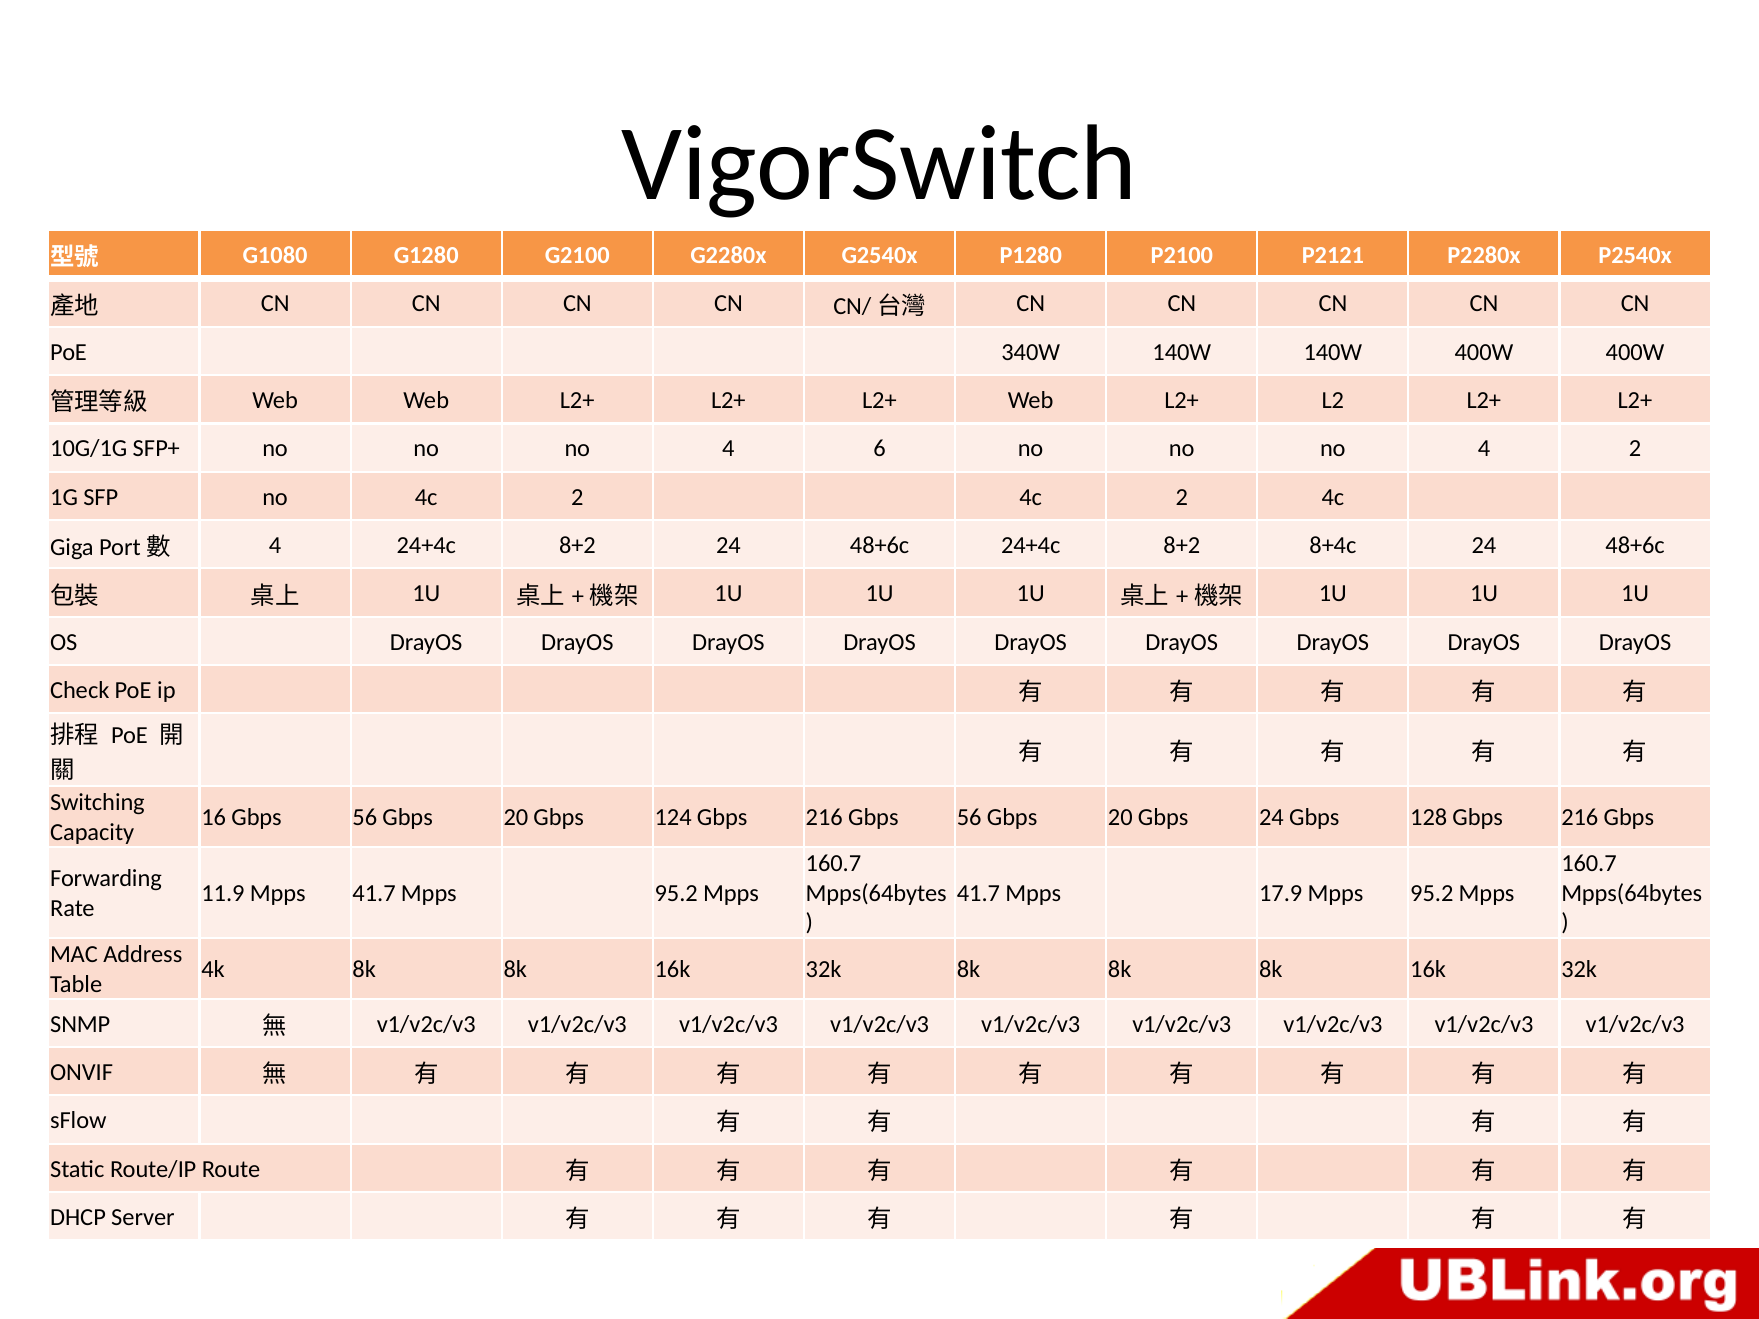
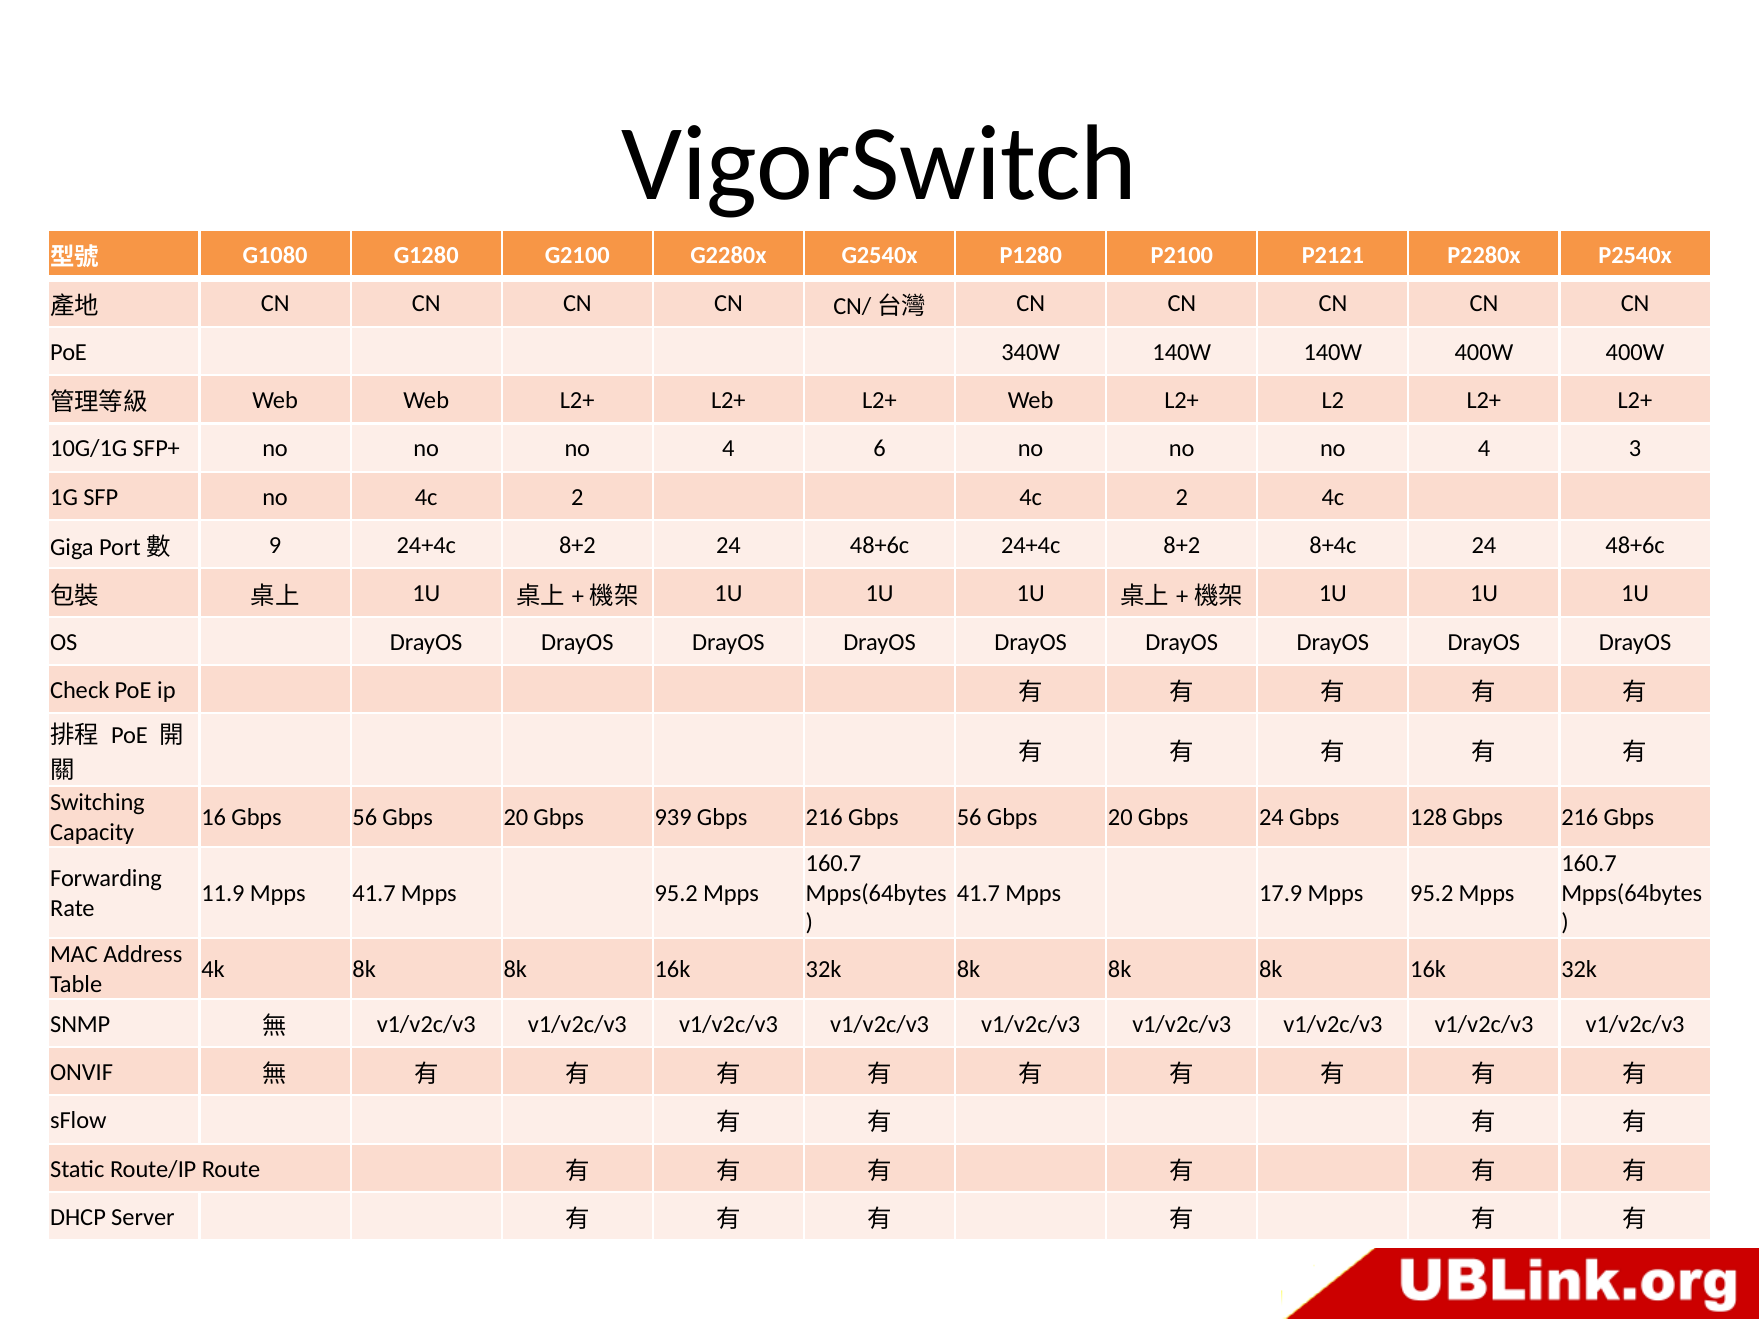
4 2: 2 -> 3
4 at (275, 546): 4 -> 9
124: 124 -> 939
